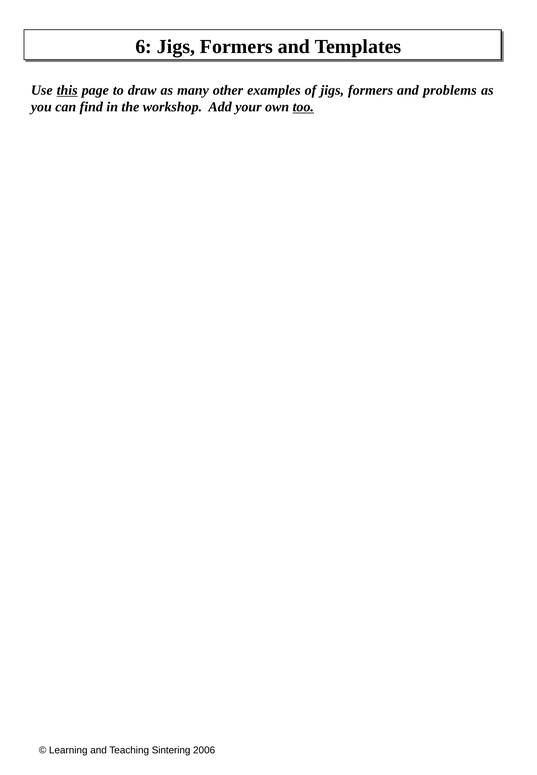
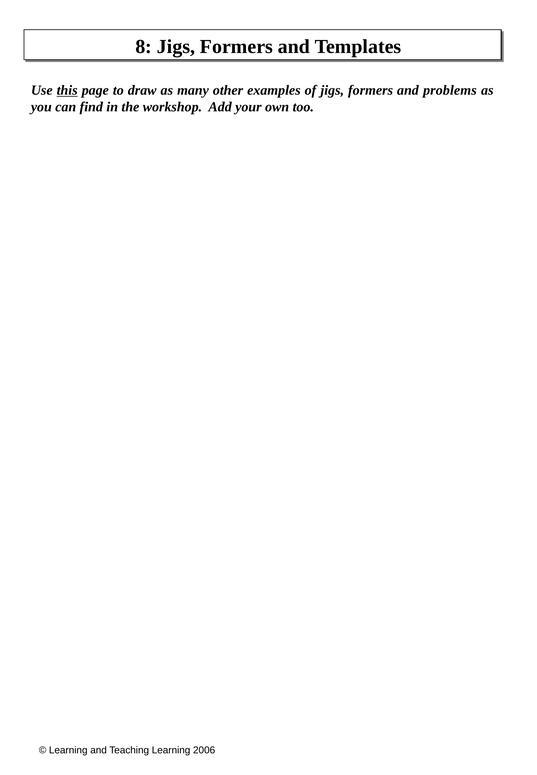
6: 6 -> 8
too underline: present -> none
Teaching Sintering: Sintering -> Learning
